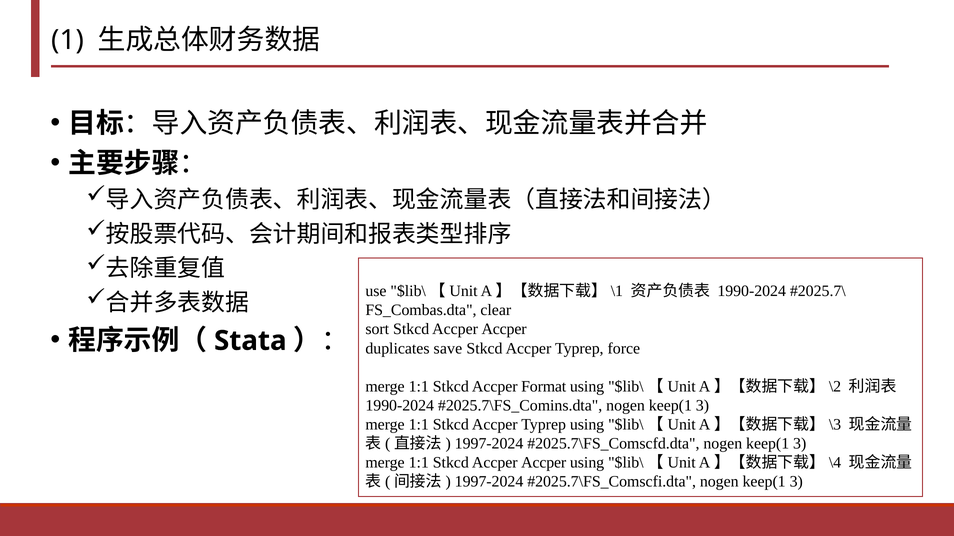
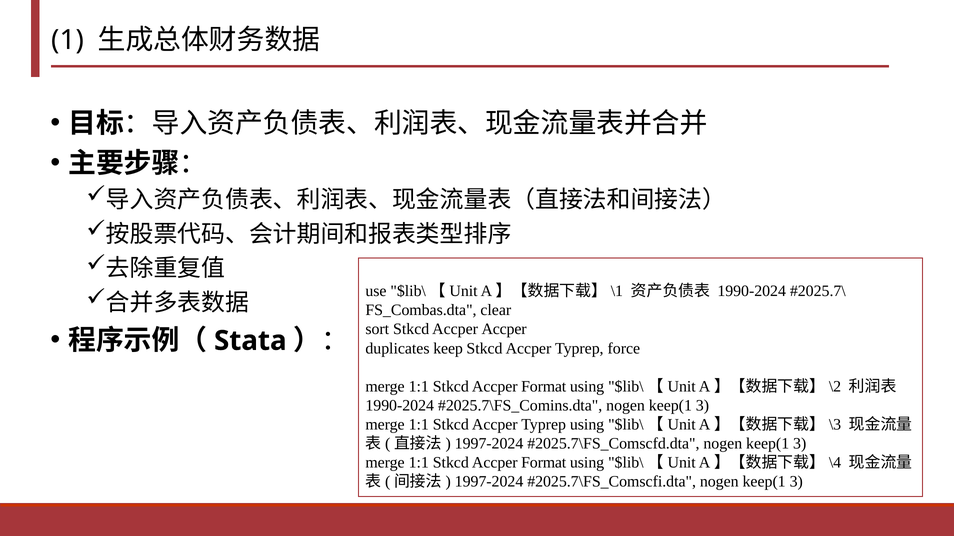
save: save -> keep
Accper at (544, 463): Accper -> Format
